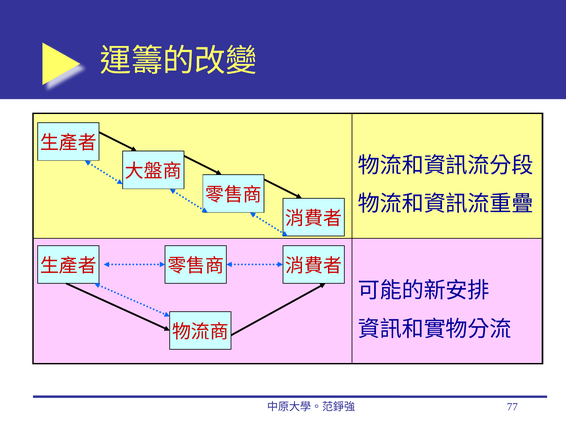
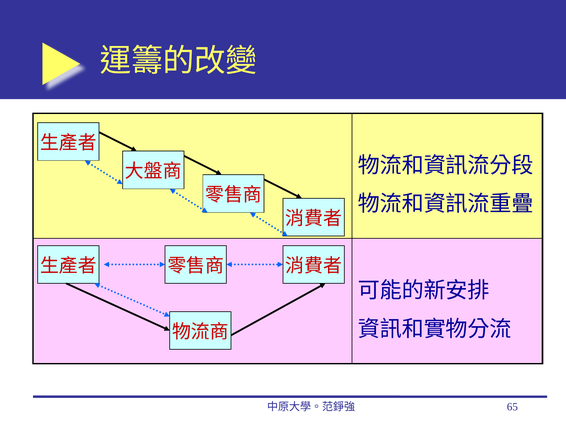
77: 77 -> 65
